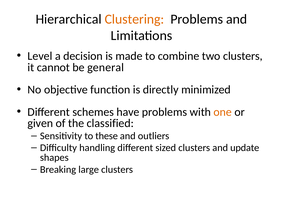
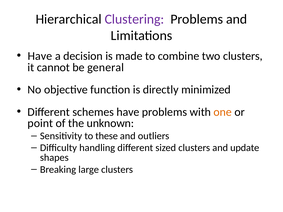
Clustering colour: orange -> purple
Level at (40, 56): Level -> Have
given: given -> point
classified: classified -> unknown
